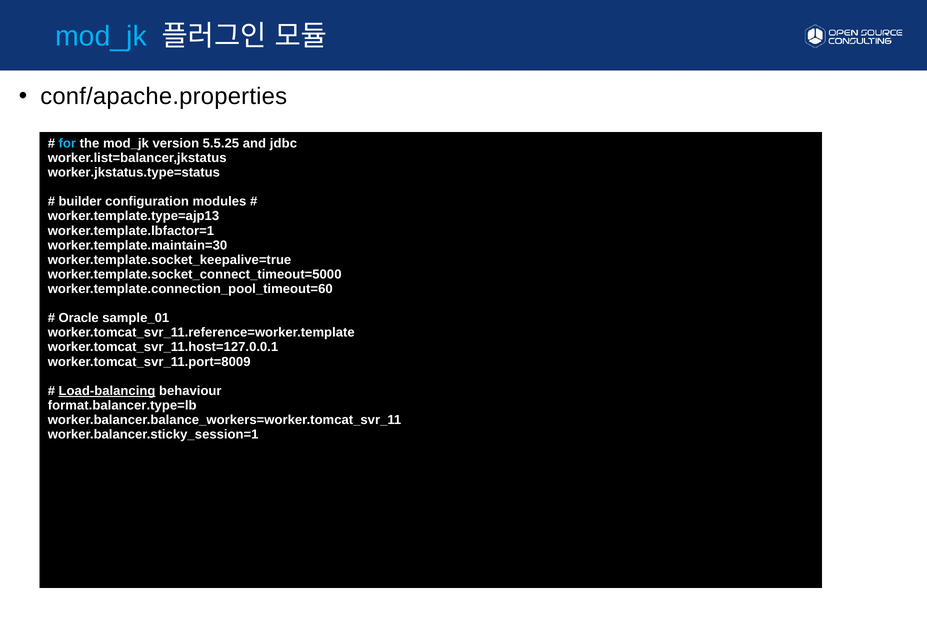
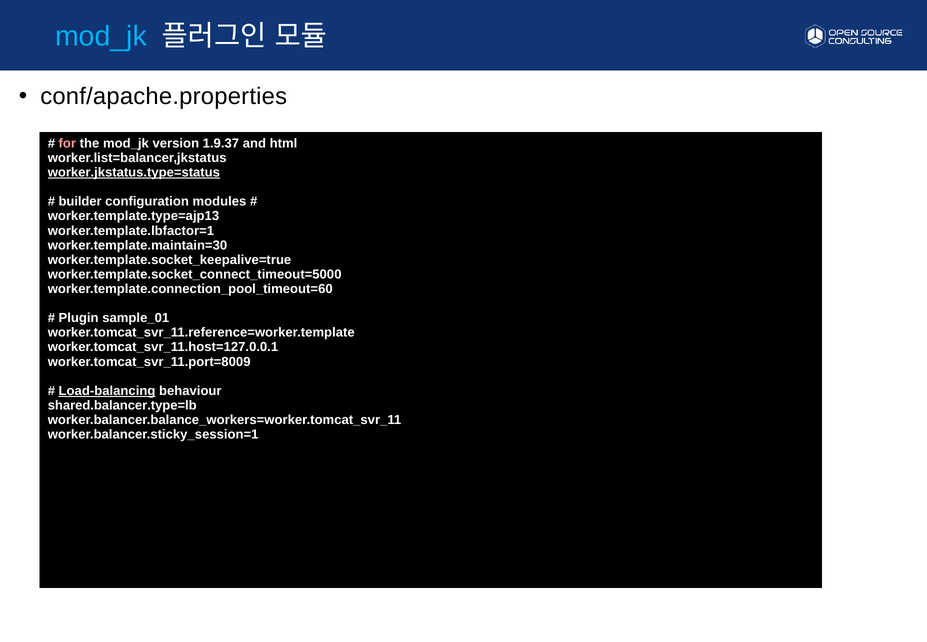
for colour: light blue -> pink
5.5.25: 5.5.25 -> 1.9.37
jdbc: jdbc -> html
worker.jkstatus.type=status underline: none -> present
Oracle: Oracle -> Plugin
format.balancer.type=lb: format.balancer.type=lb -> shared.balancer.type=lb
